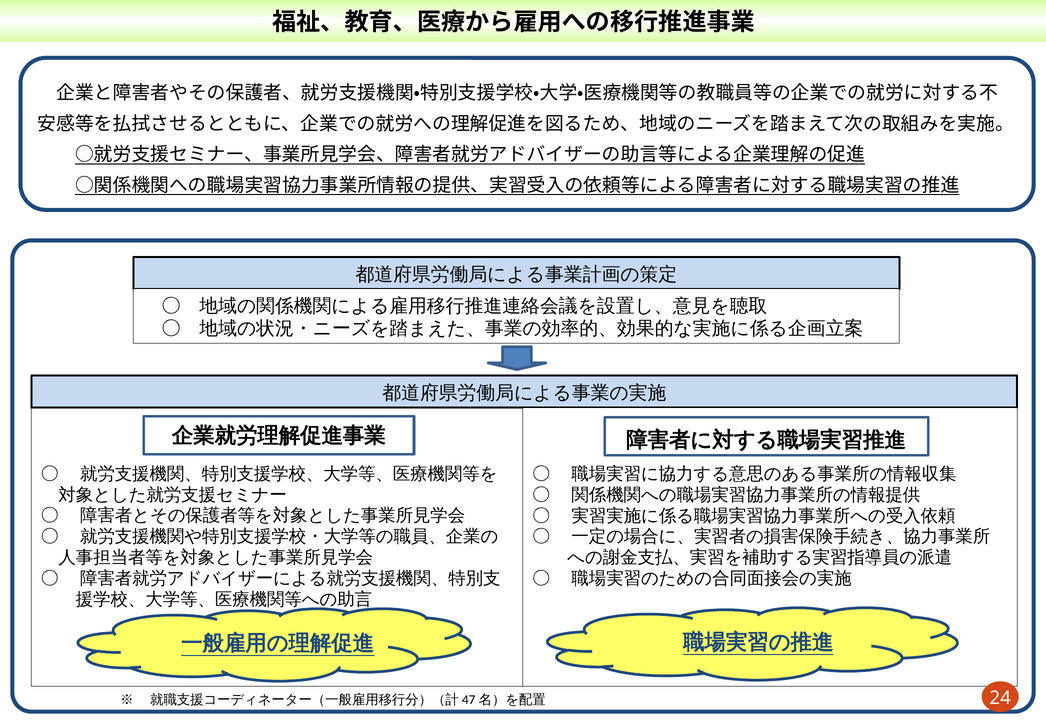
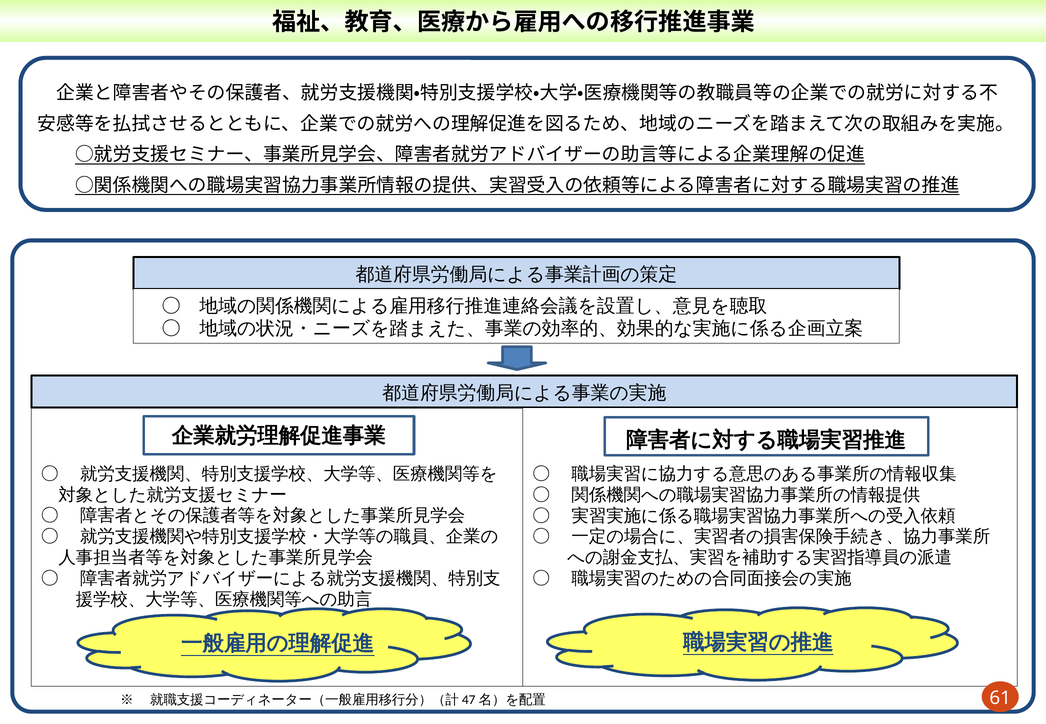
24: 24 -> 61
